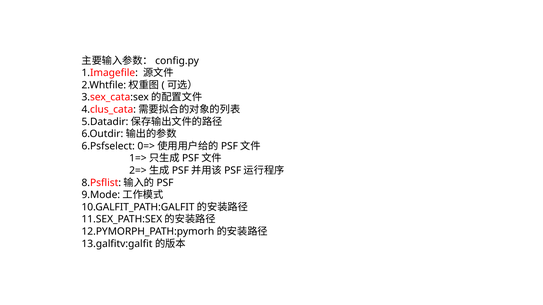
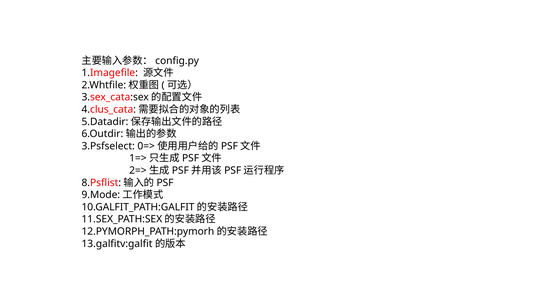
6.Psfselect: 6.Psfselect -> 3.Psfselect
